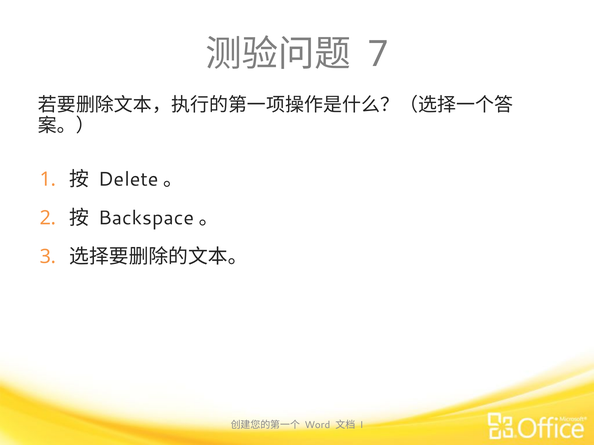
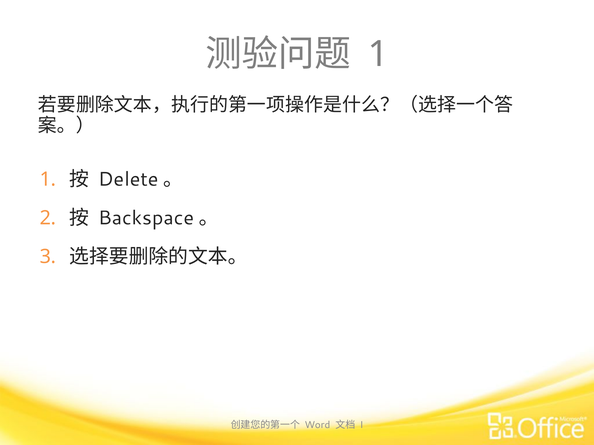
7 at (378, 54): 7 -> 1
